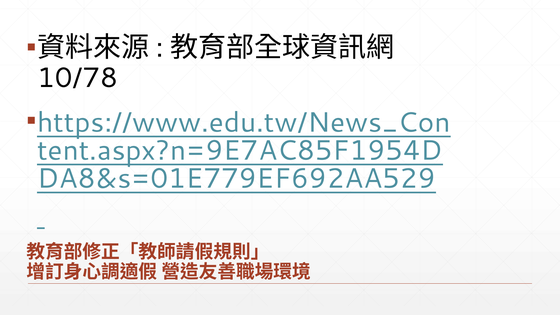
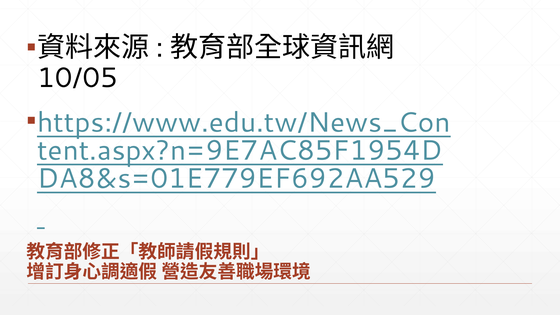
10/78: 10/78 -> 10/05
